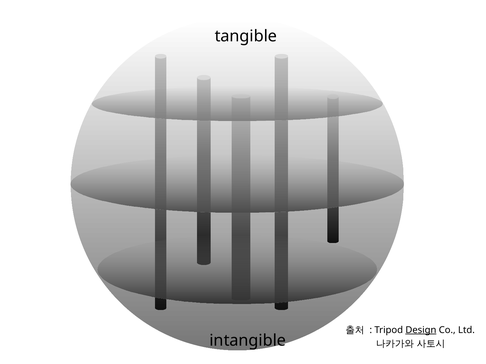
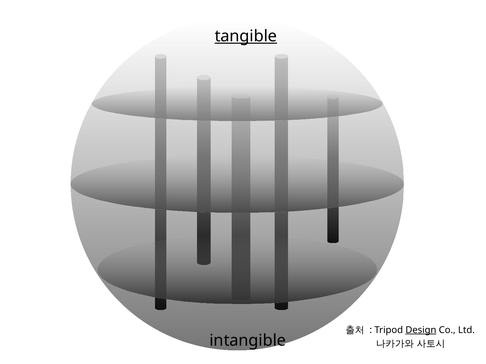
tangible underline: none -> present
